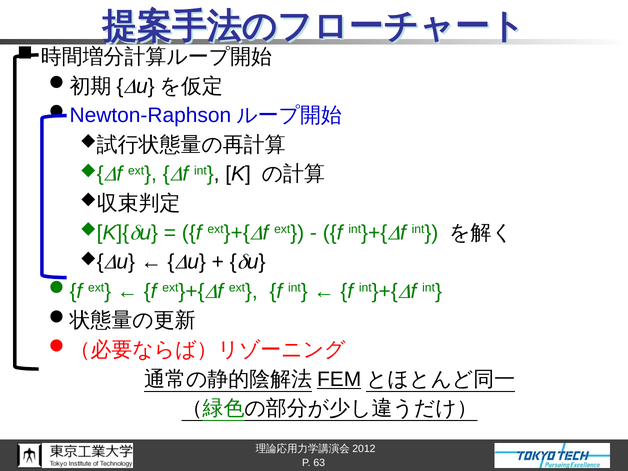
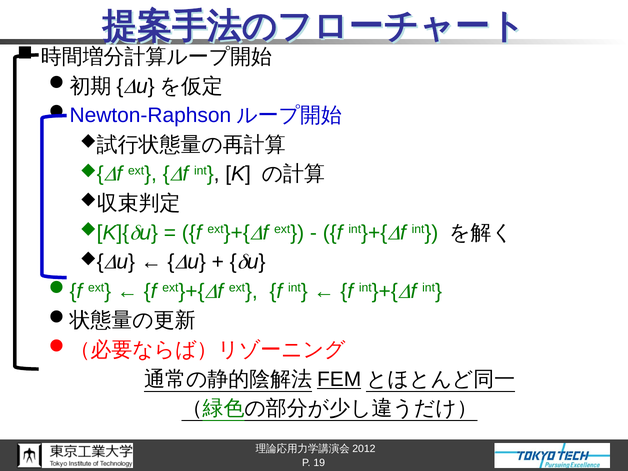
63: 63 -> 19
